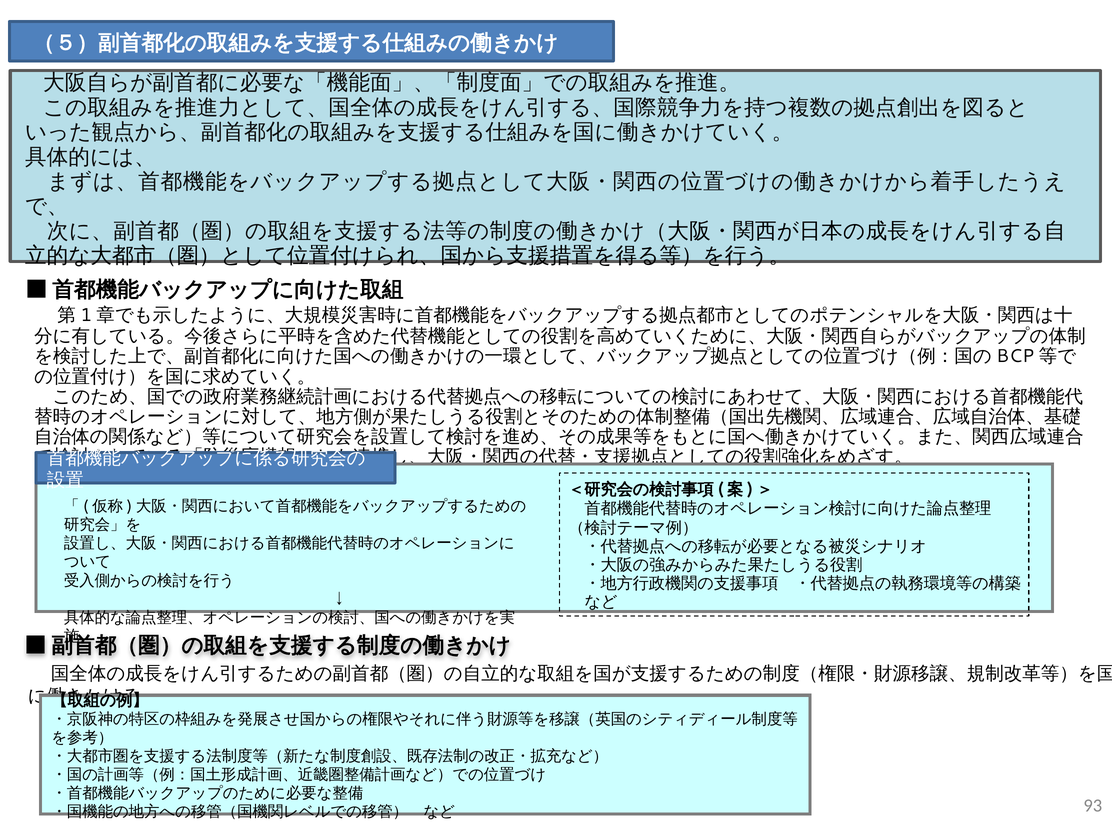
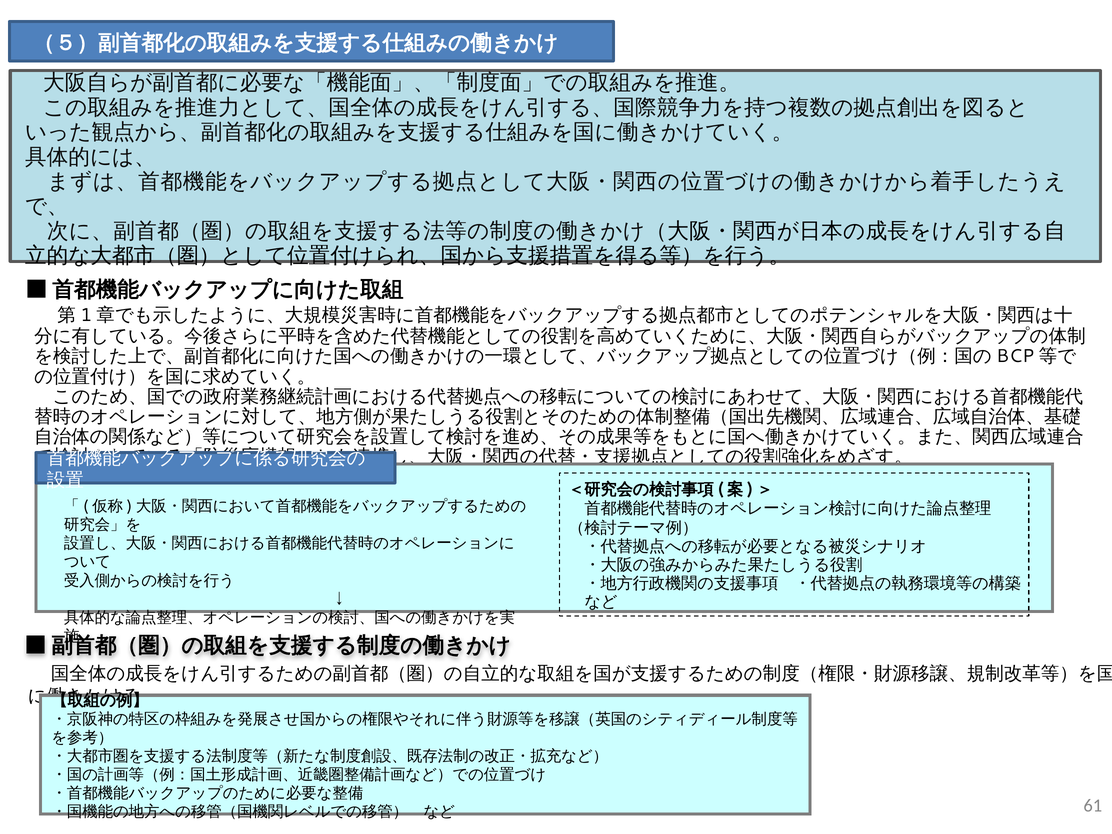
93: 93 -> 61
